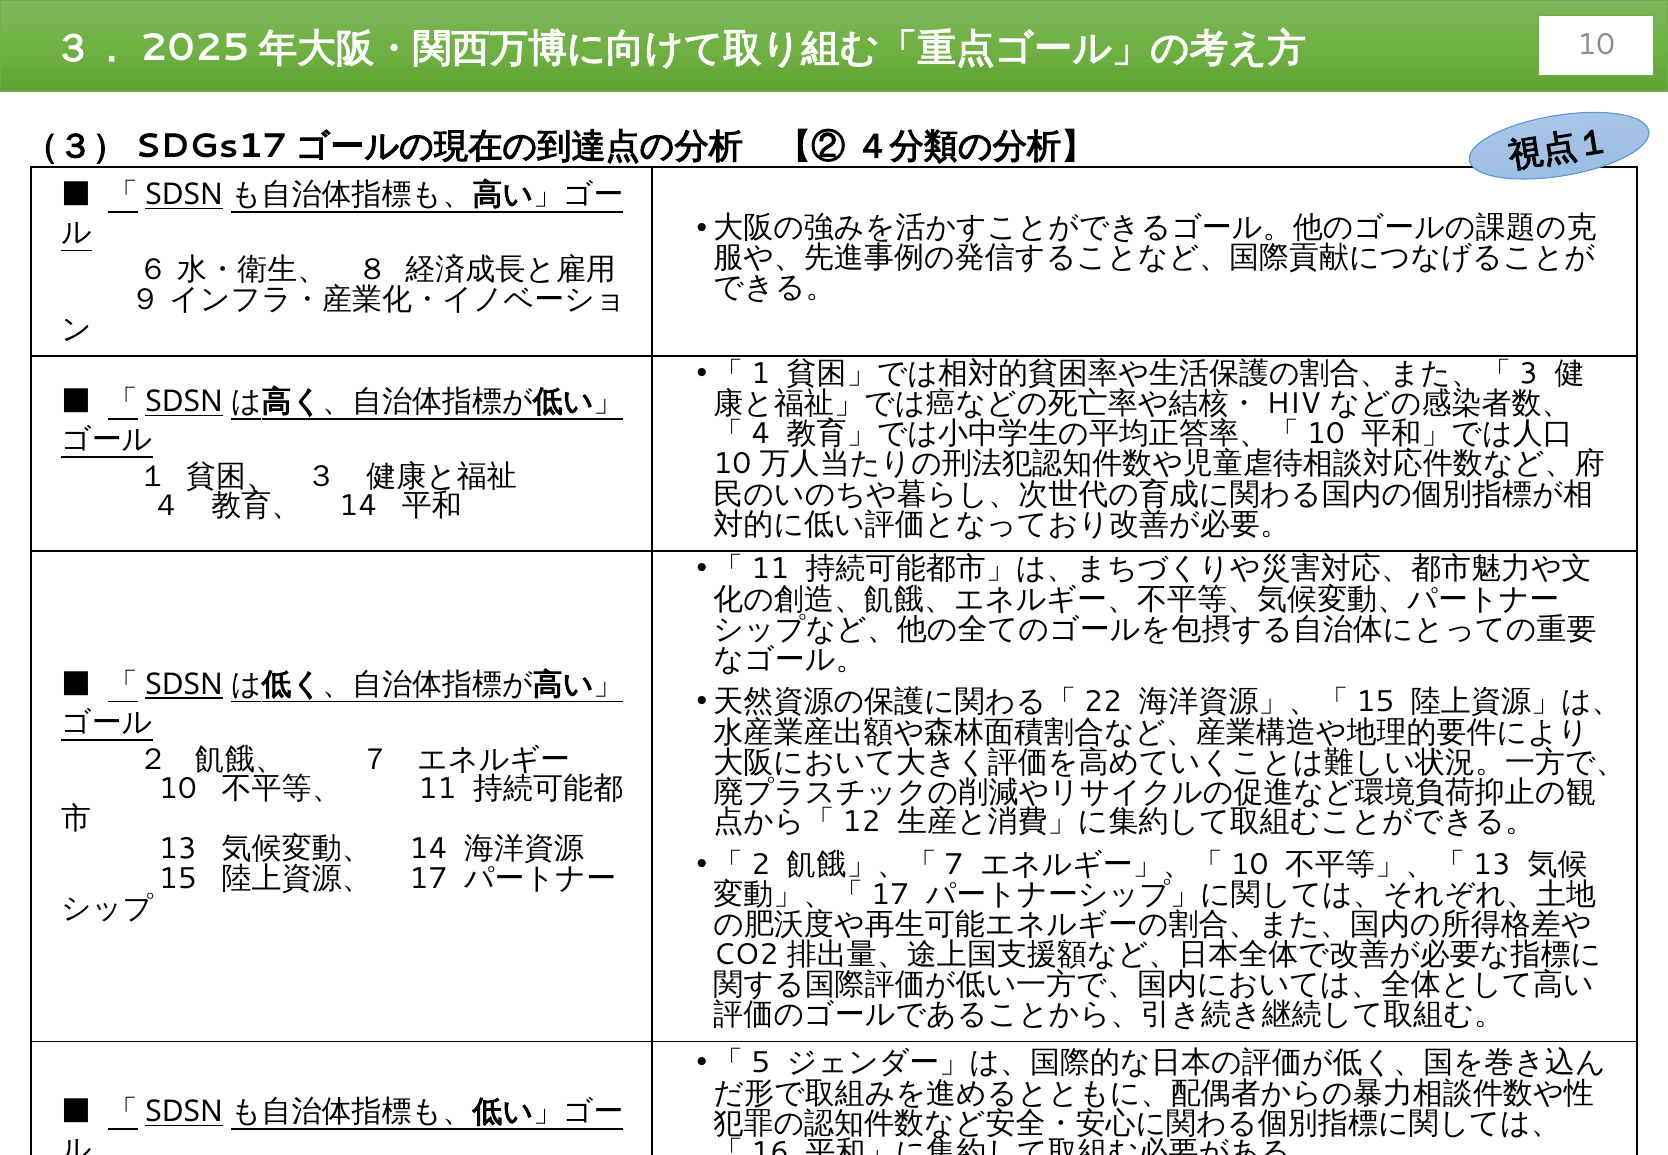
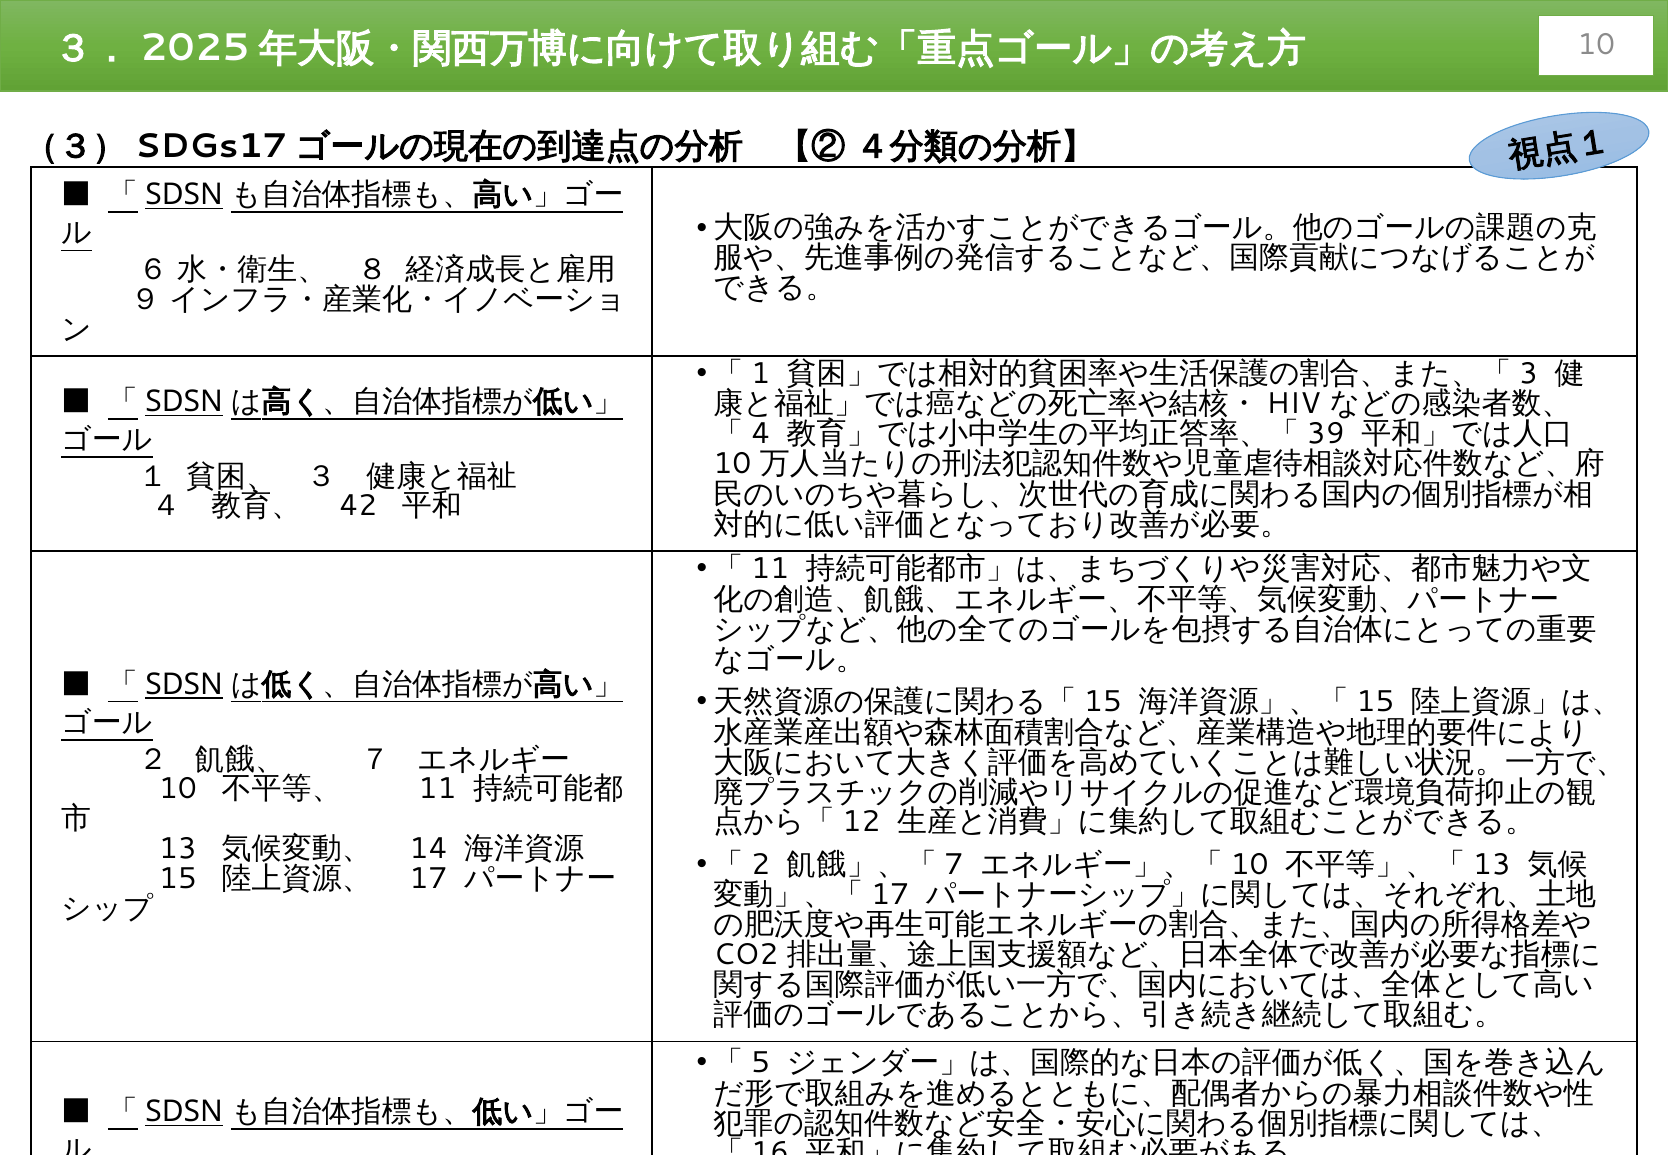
10 at (1326, 434): 10 -> 39
14 at (358, 505): 14 -> 42
22 at (1103, 702): 22 -> 15
